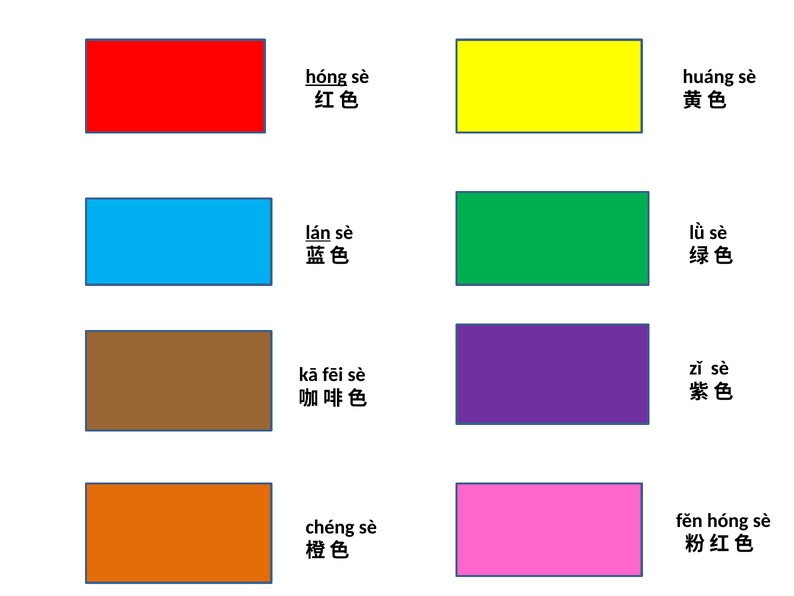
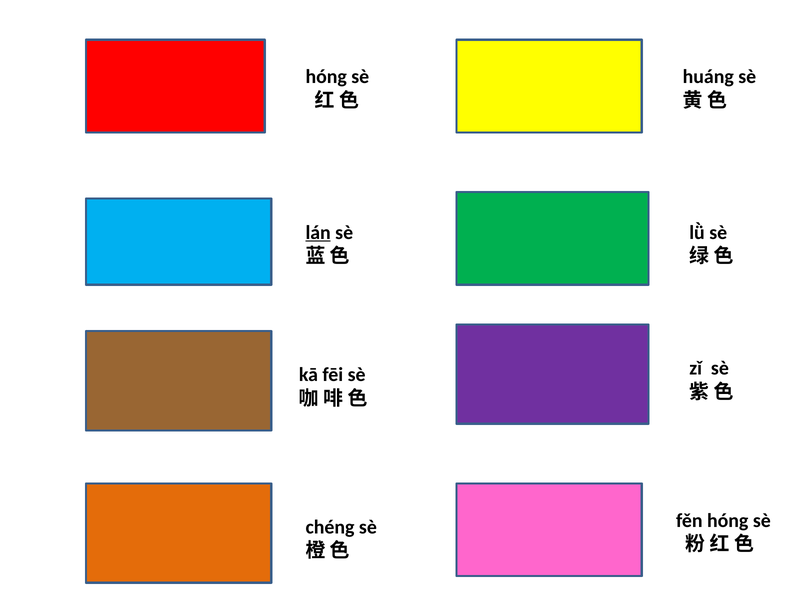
hóng at (326, 77) underline: present -> none
